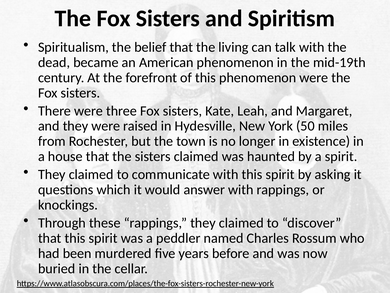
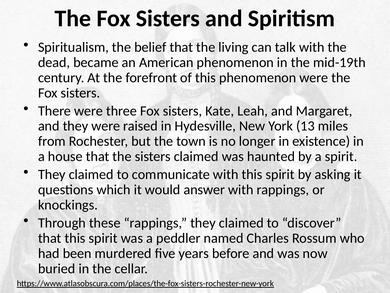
50: 50 -> 13
